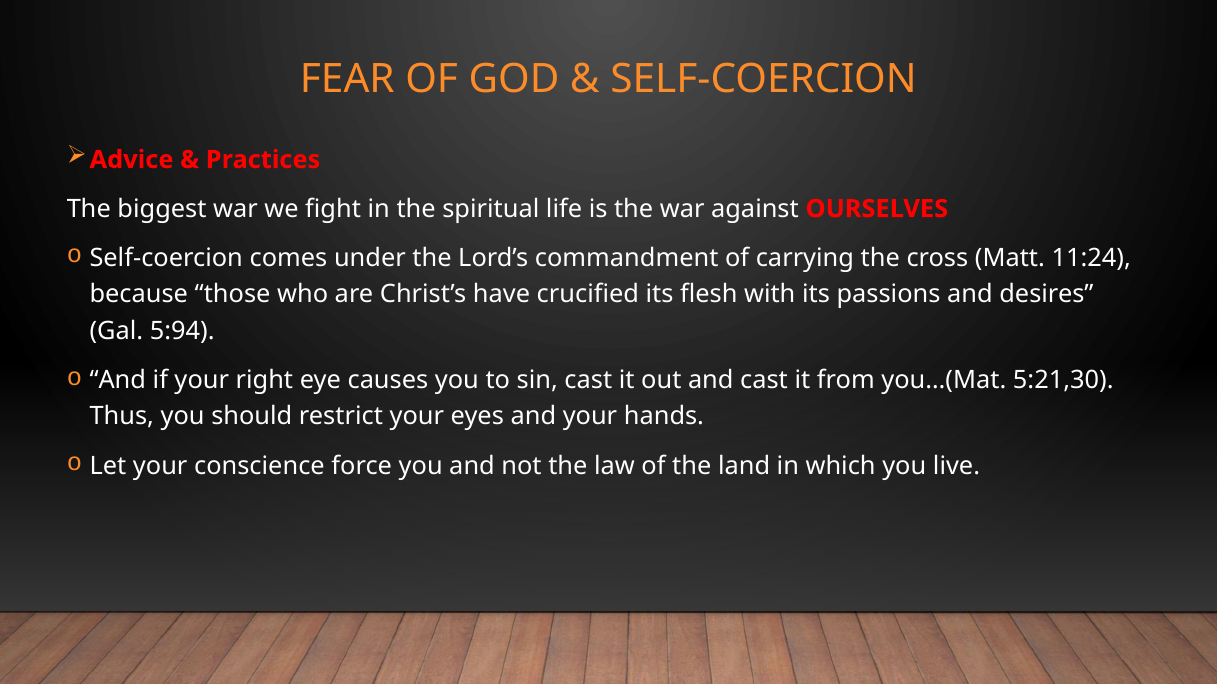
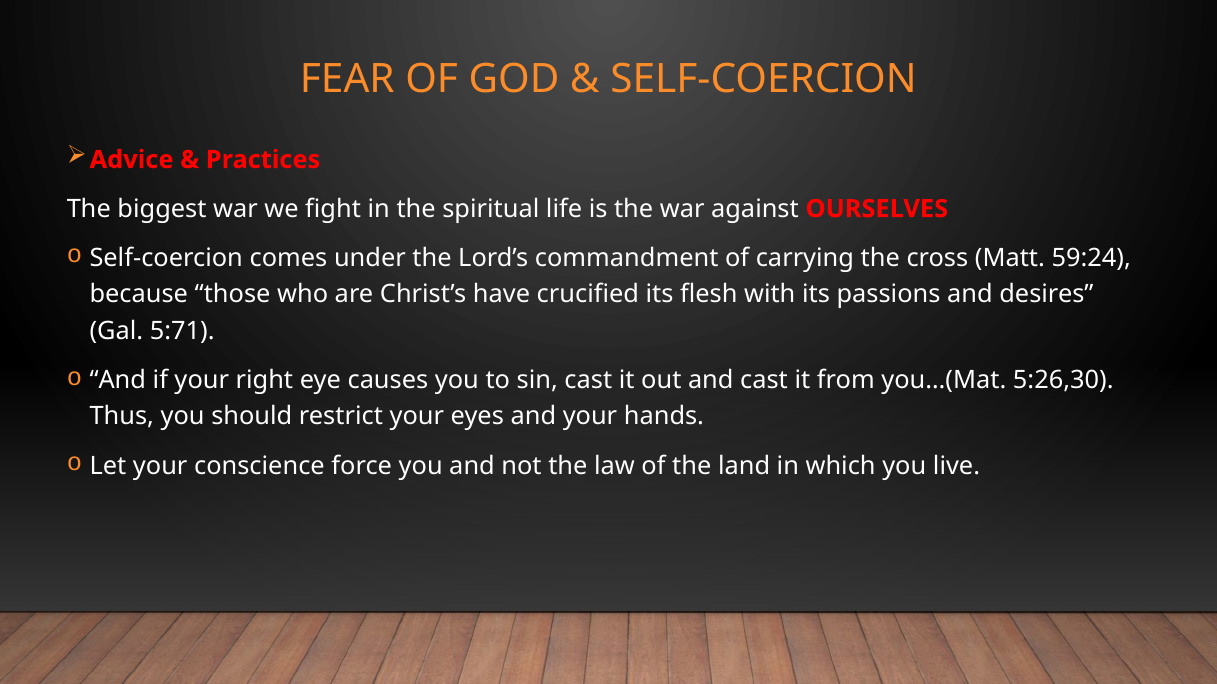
11:24: 11:24 -> 59:24
5:94: 5:94 -> 5:71
5:21,30: 5:21,30 -> 5:26,30
